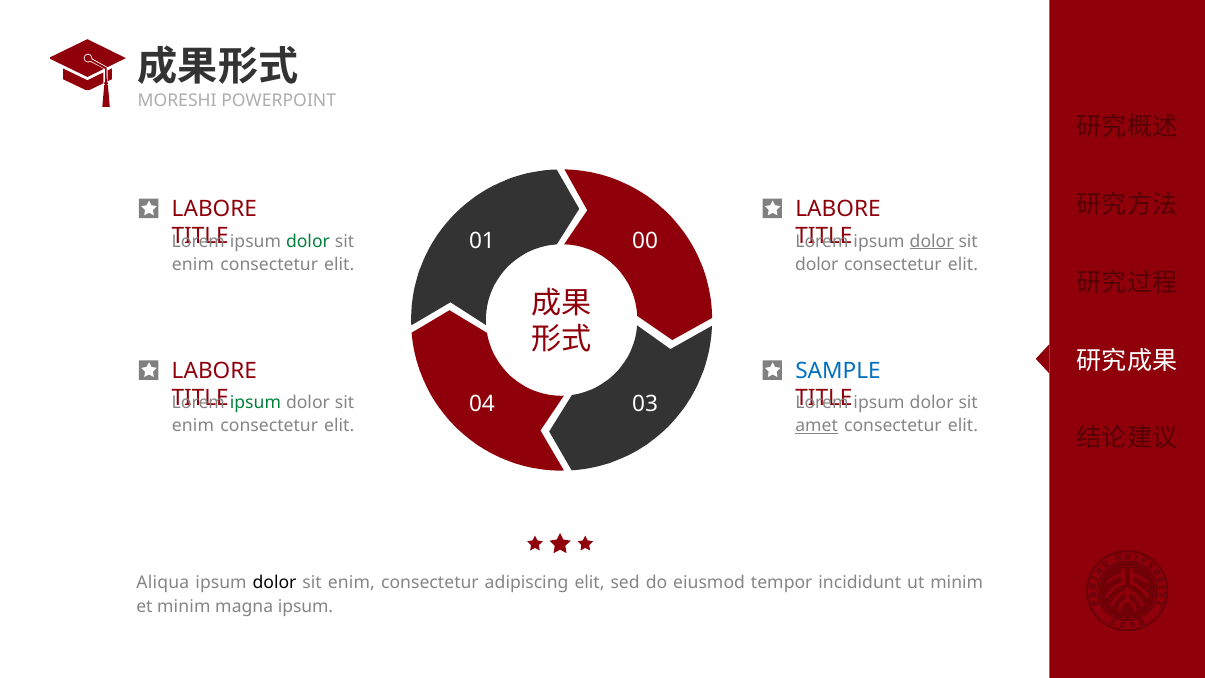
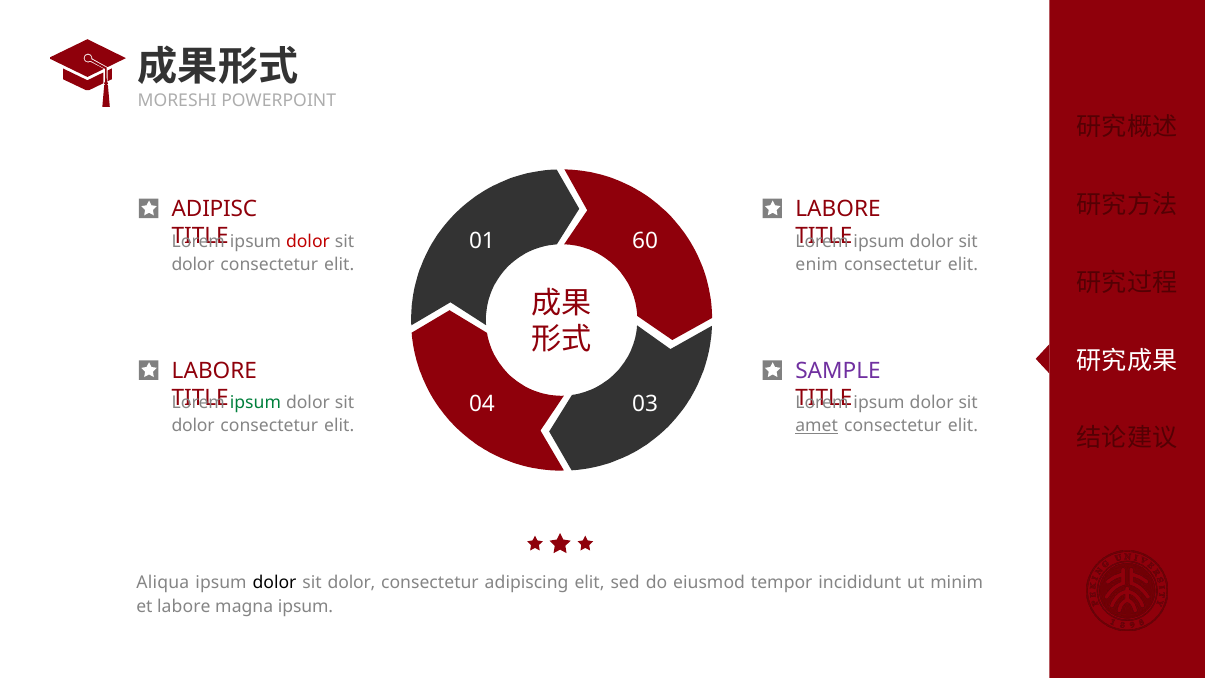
LABORE at (214, 209): LABORE -> ADIPISC
00: 00 -> 60
dolor at (308, 241) colour: green -> red
dolor at (932, 241) underline: present -> none
enim at (193, 264): enim -> dolor
dolor at (817, 264): dolor -> enim
SAMPLE colour: blue -> purple
enim at (193, 426): enim -> dolor
enim at (351, 583): enim -> dolor
et minim: minim -> labore
